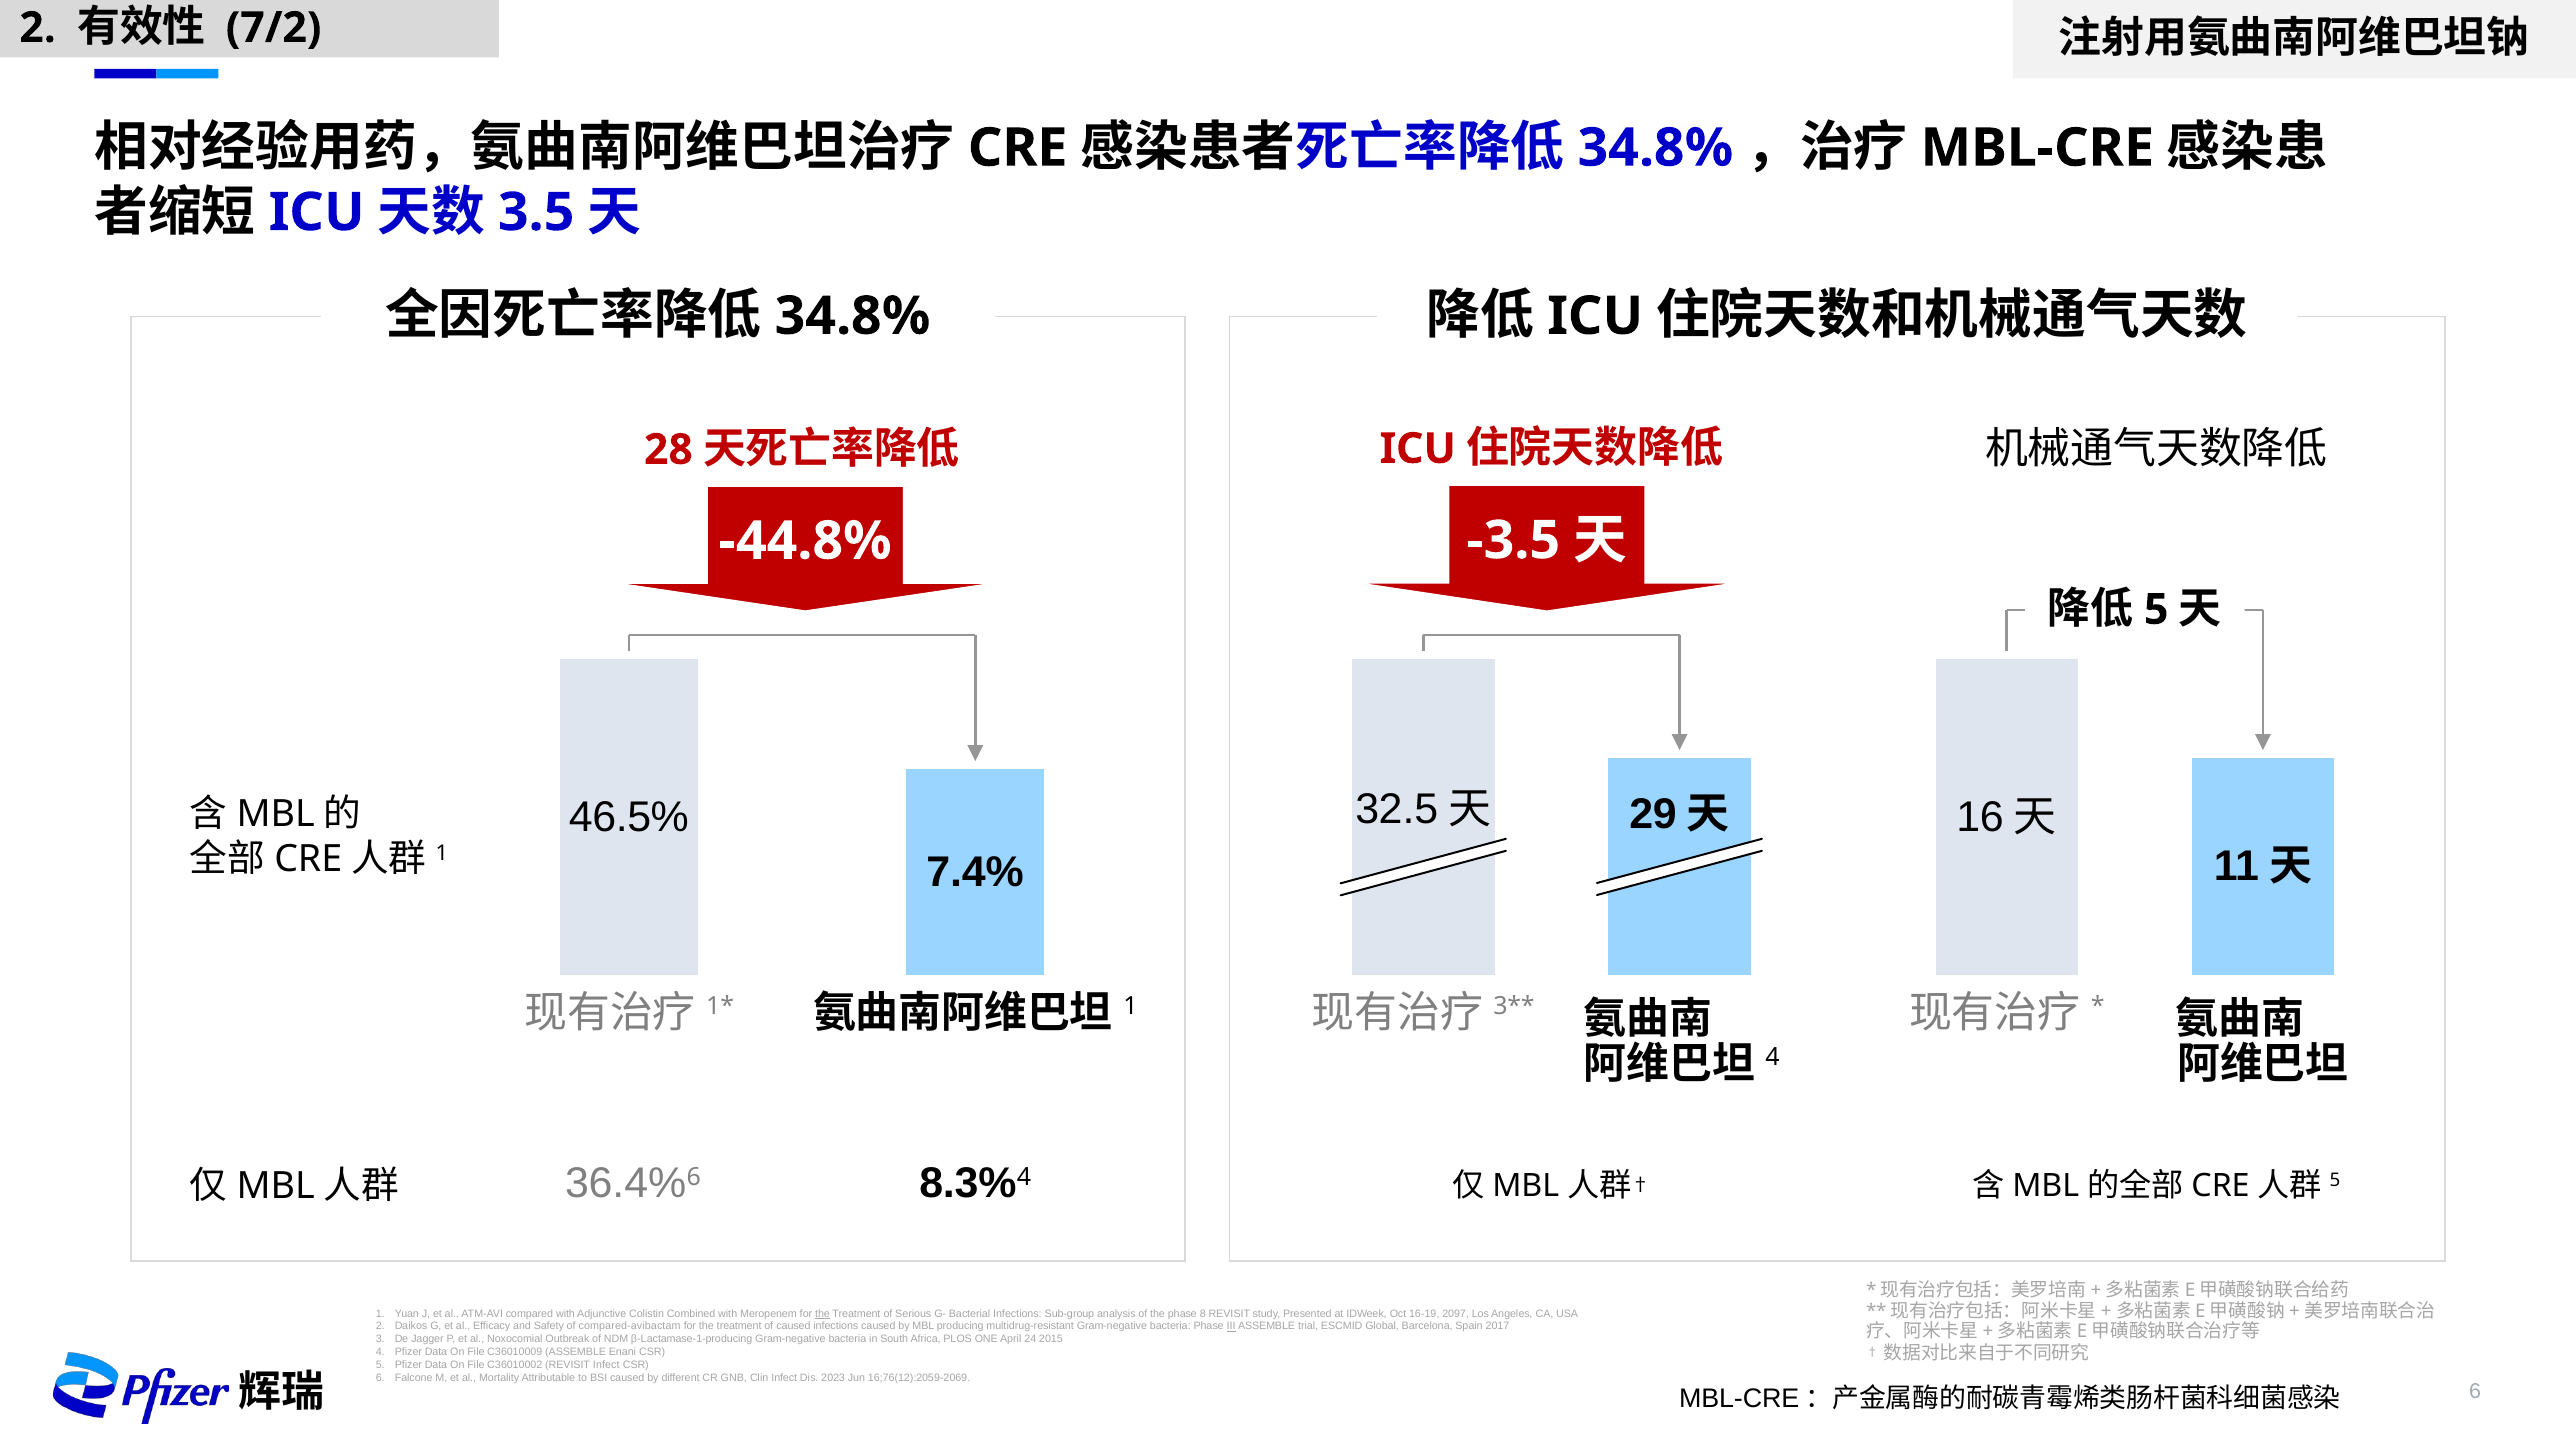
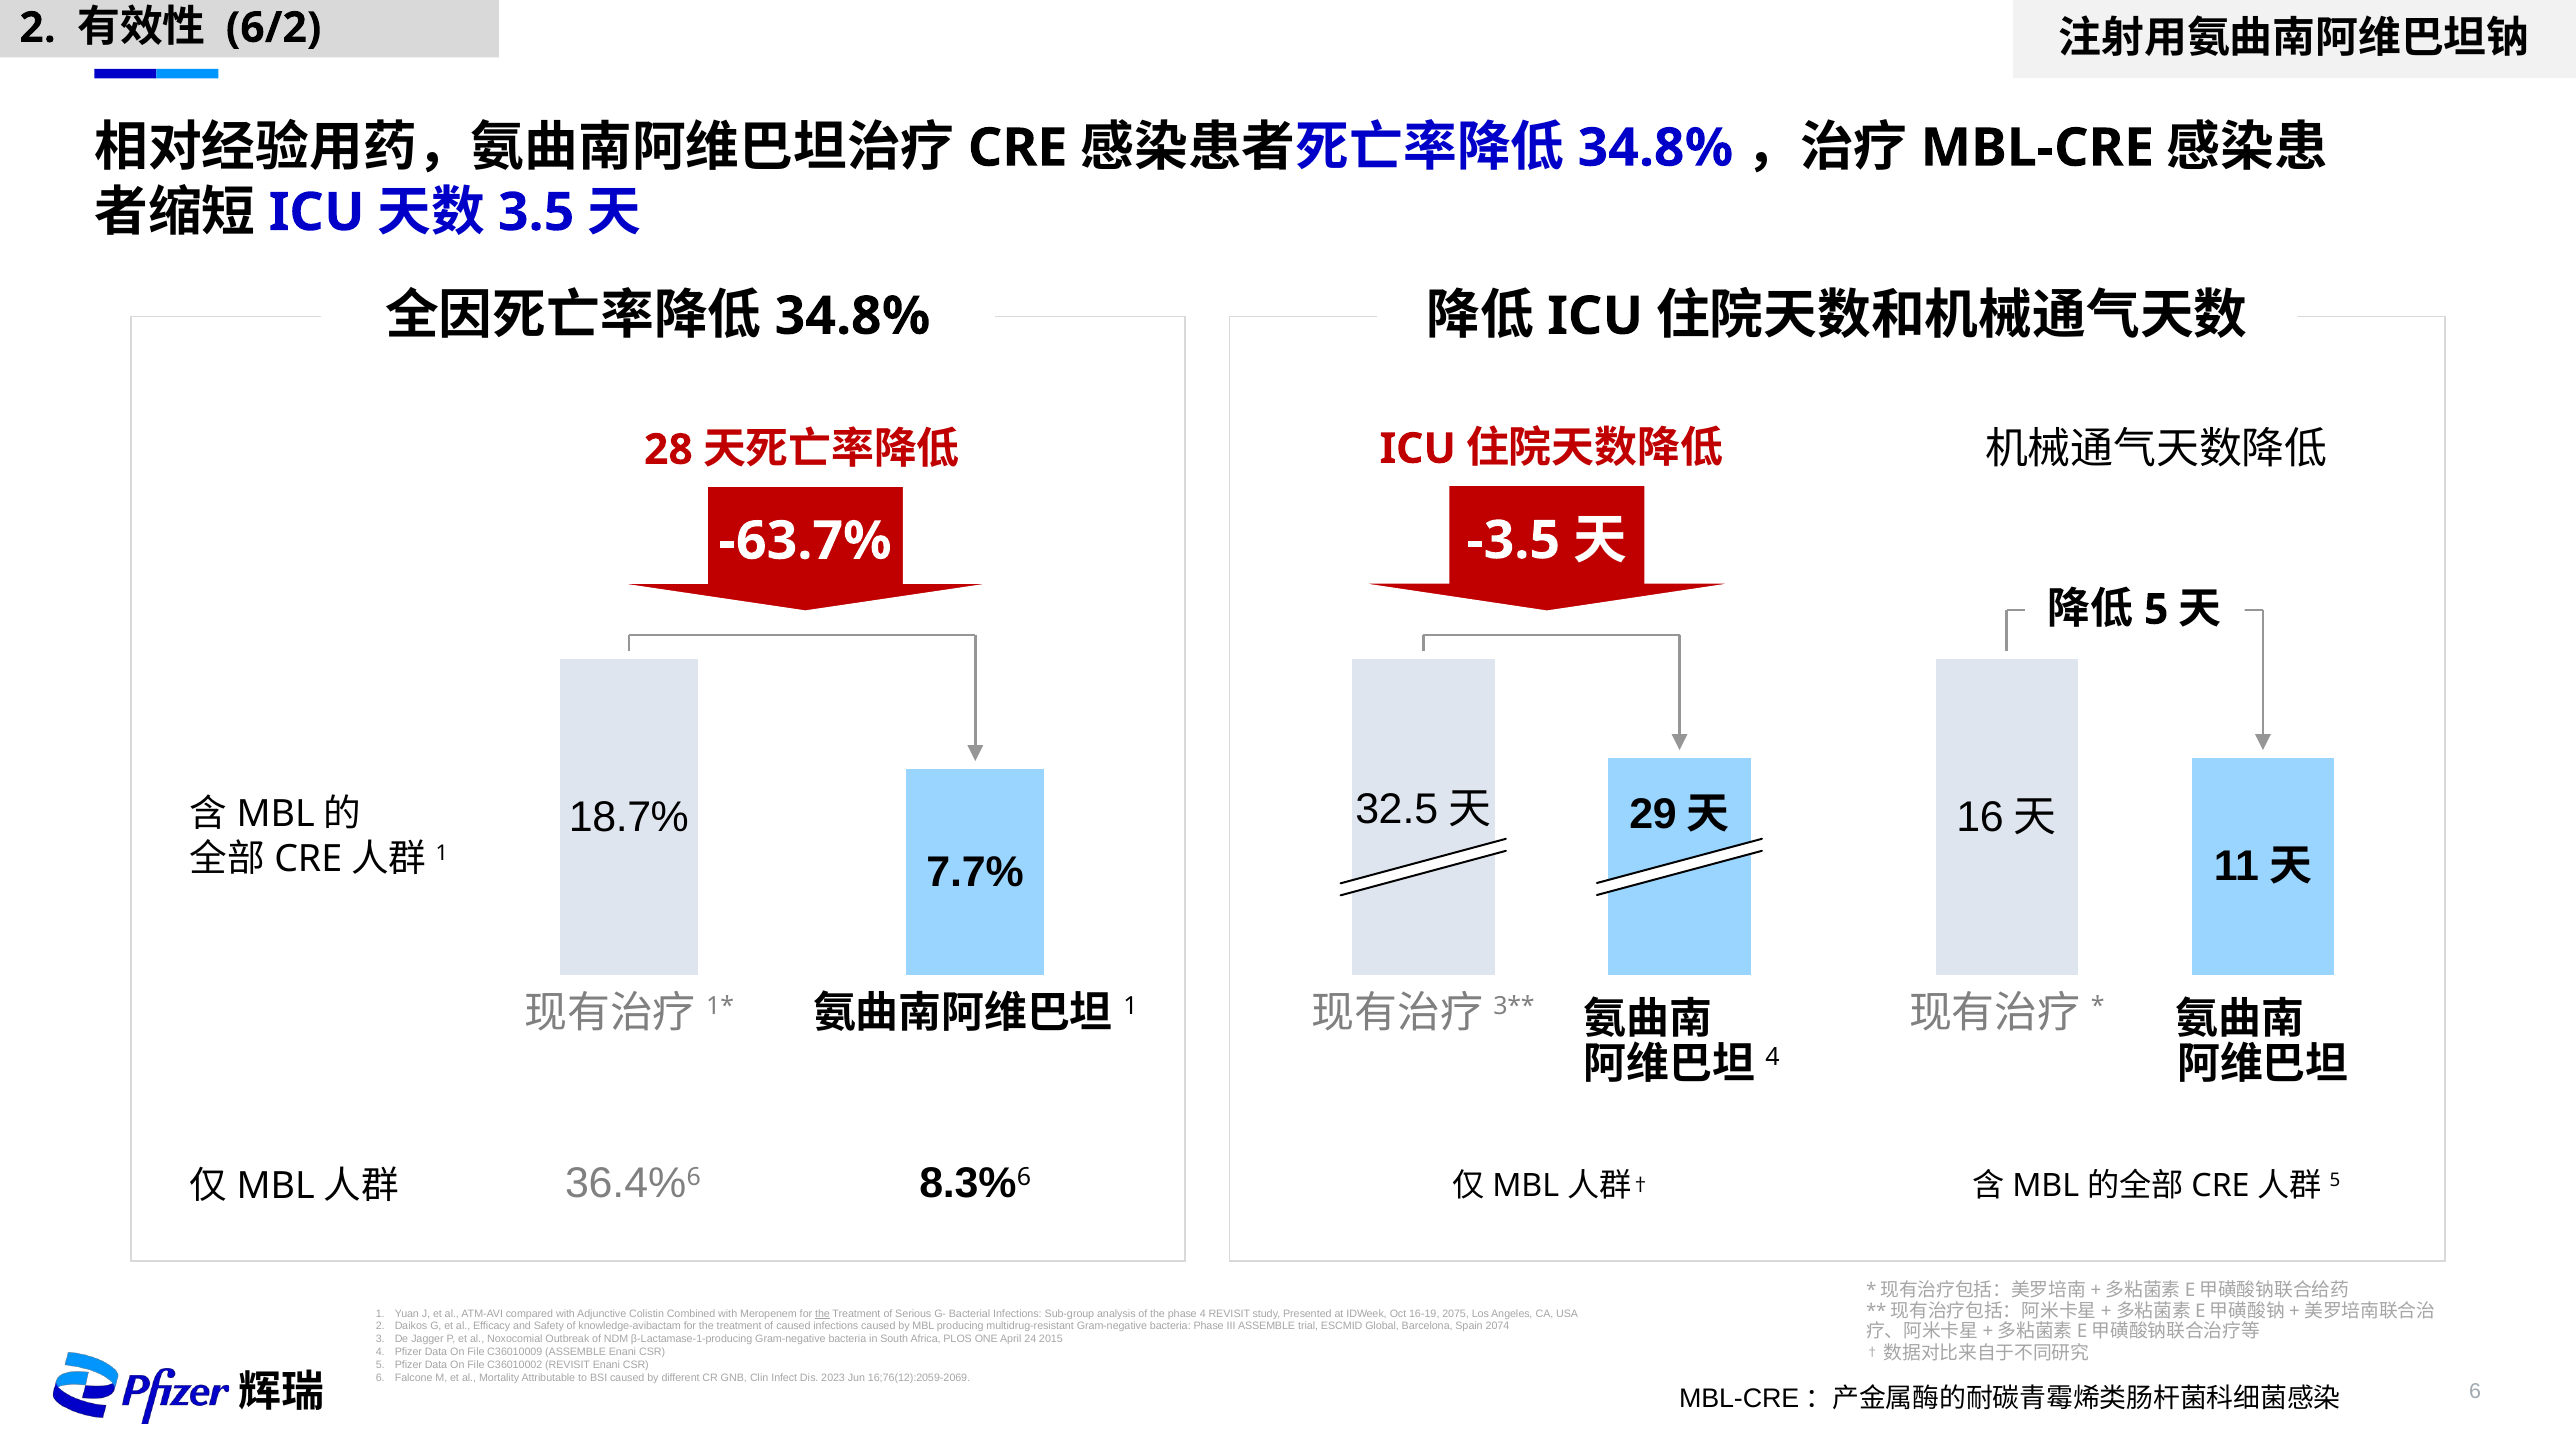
7/2: 7/2 -> 6/2
-44.8%: -44.8% -> -63.7%
46.5%: 46.5% -> 18.7%
7.4%: 7.4% -> 7.7%
4 at (1024, 1177): 4 -> 6
phase 8: 8 -> 4
2097: 2097 -> 2075
compared-avibactam: compared-avibactam -> knowledge-avibactam
III underline: present -> none
2017: 2017 -> 2074
REVISIT Infect: Infect -> Enani
